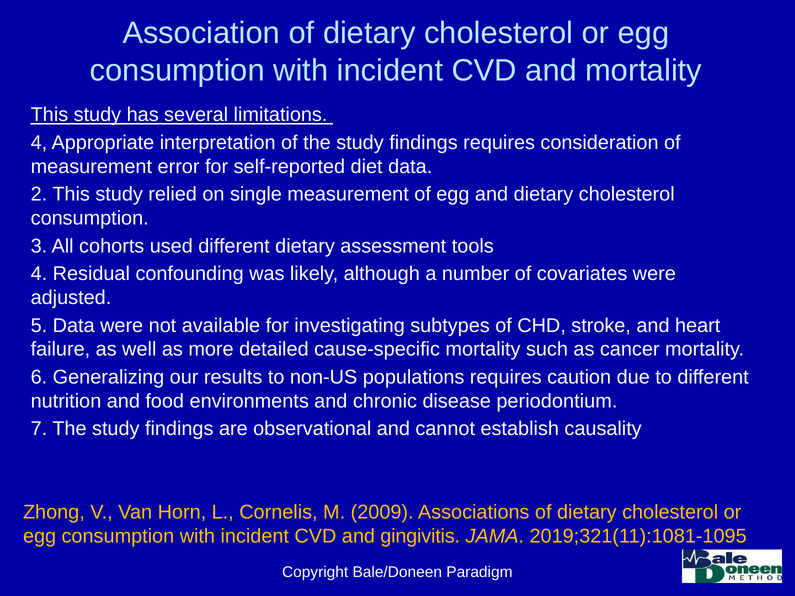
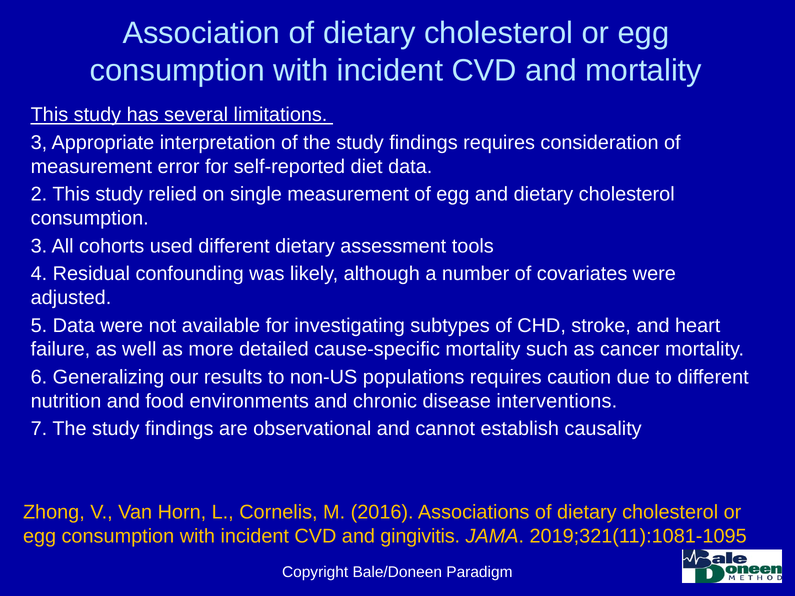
4 at (39, 143): 4 -> 3
periodontium: periodontium -> interventions
2009: 2009 -> 2016
